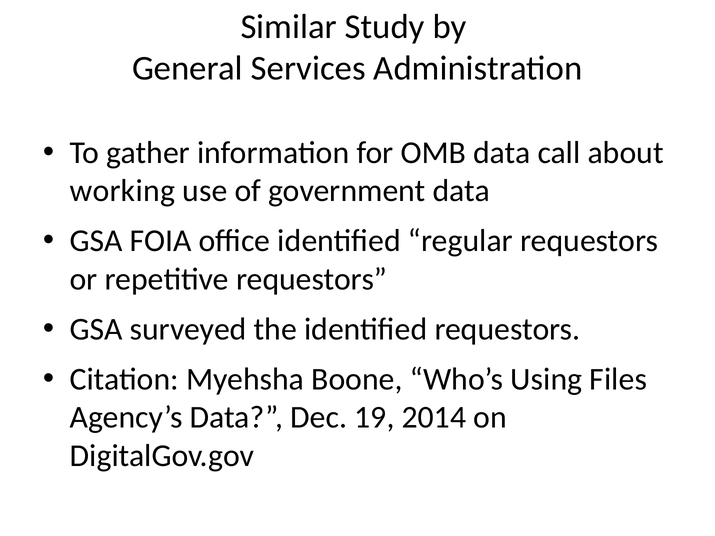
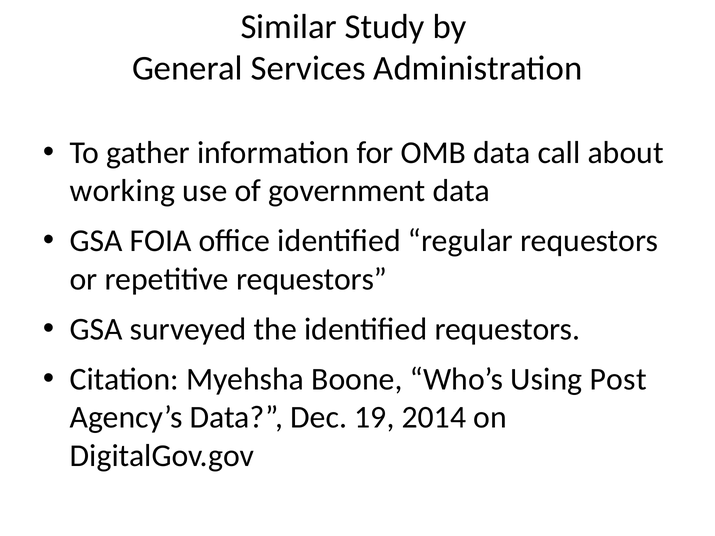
Files: Files -> Post
